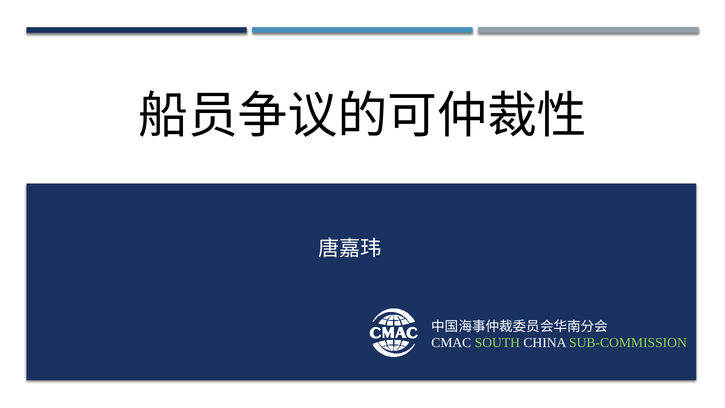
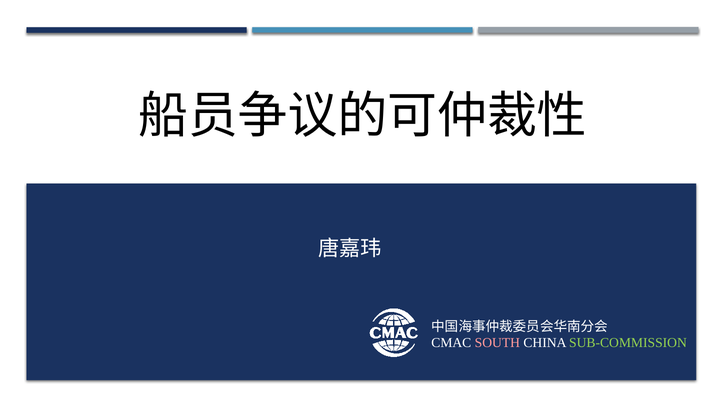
SOUTH colour: light green -> pink
